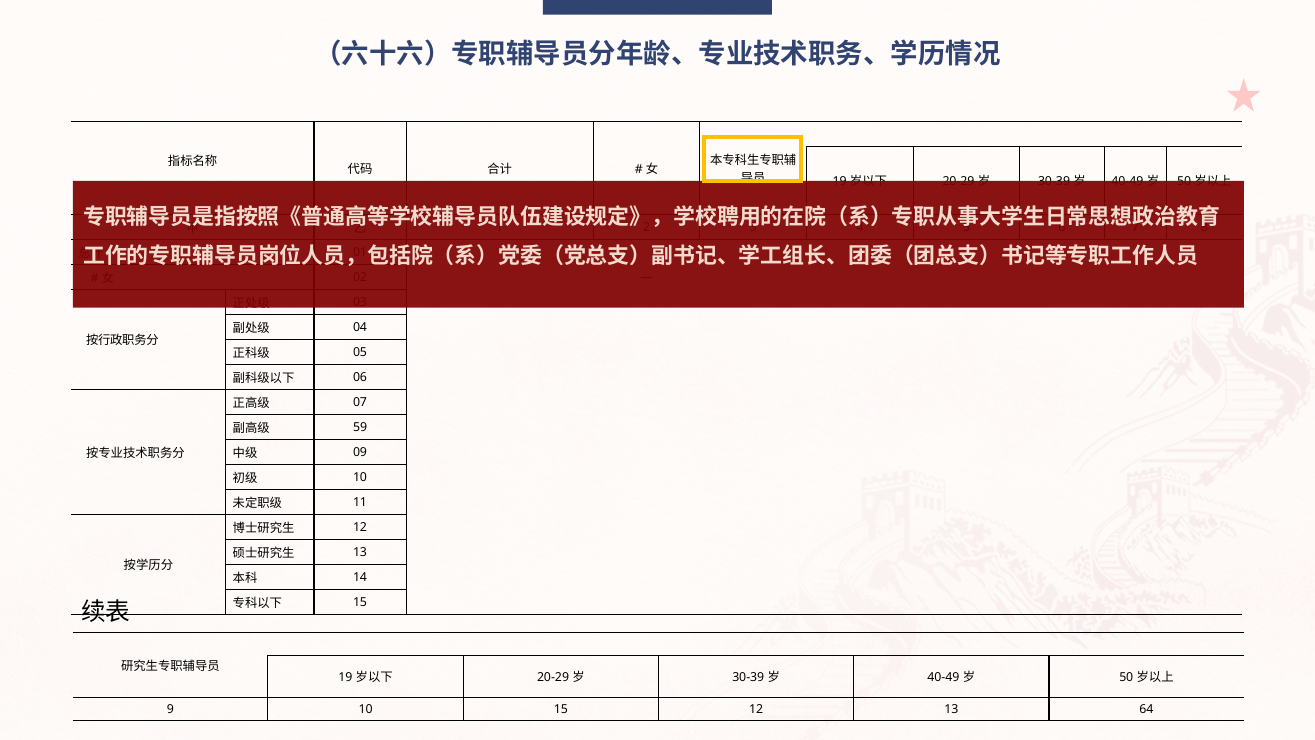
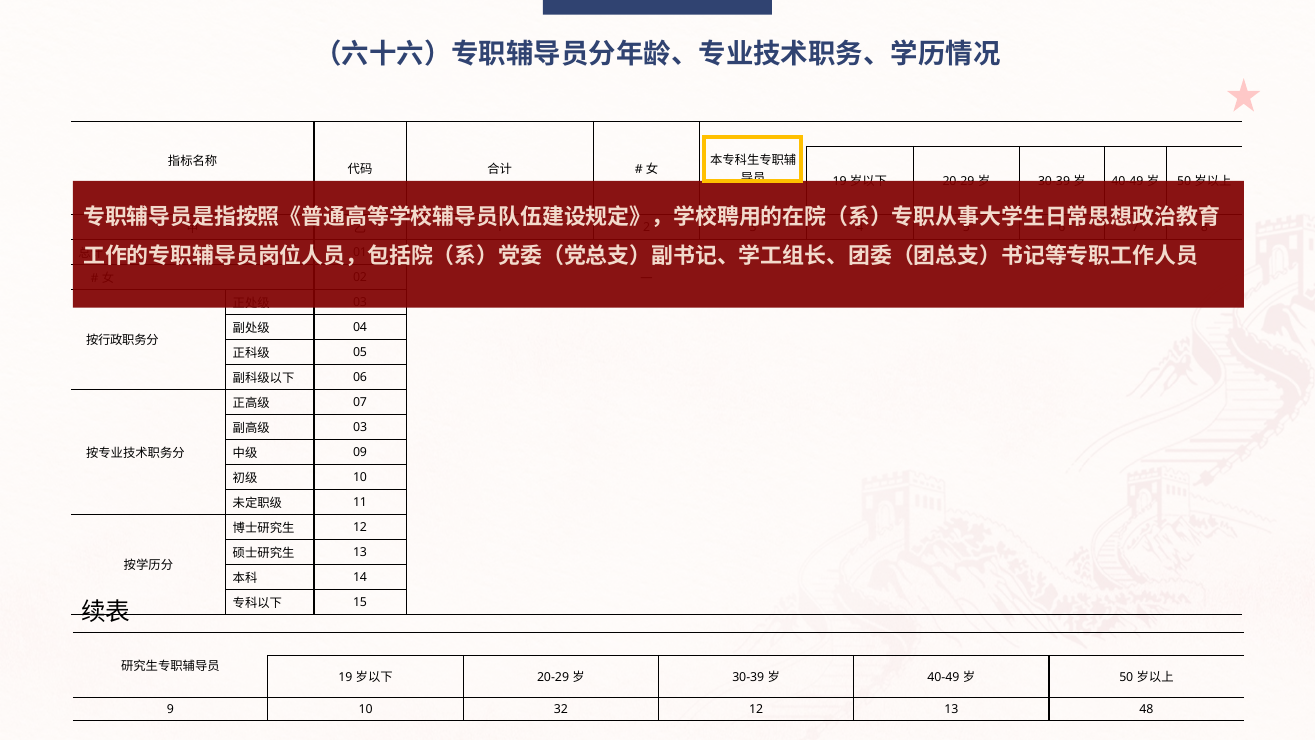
59 at (360, 428): 59 -> 03
10 15: 15 -> 32
64: 64 -> 48
